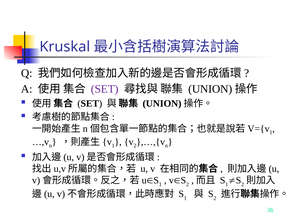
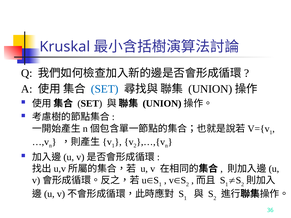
SET at (105, 89) colour: purple -> blue
